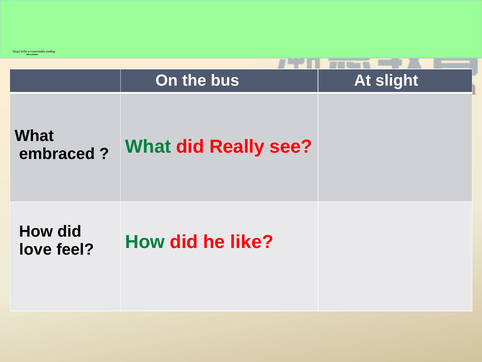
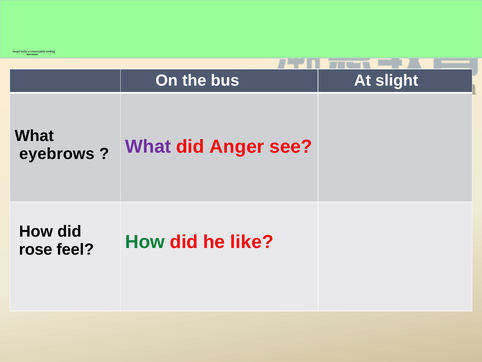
embraced: embraced -> eyebrows
What at (148, 146) colour: green -> purple
Really: Really -> Anger
love: love -> rose
